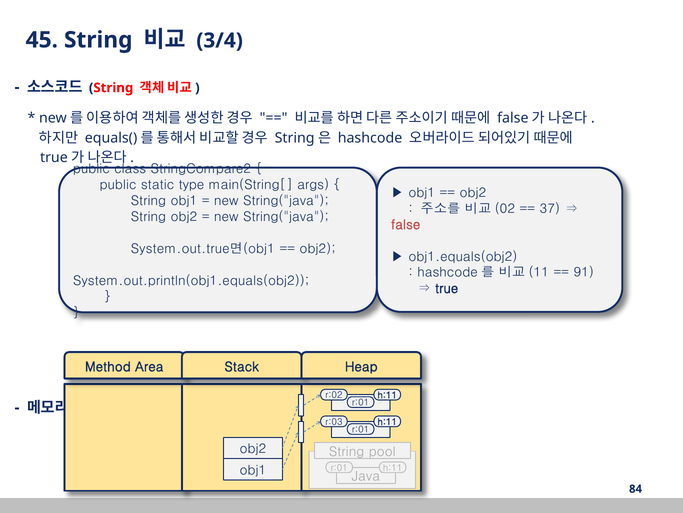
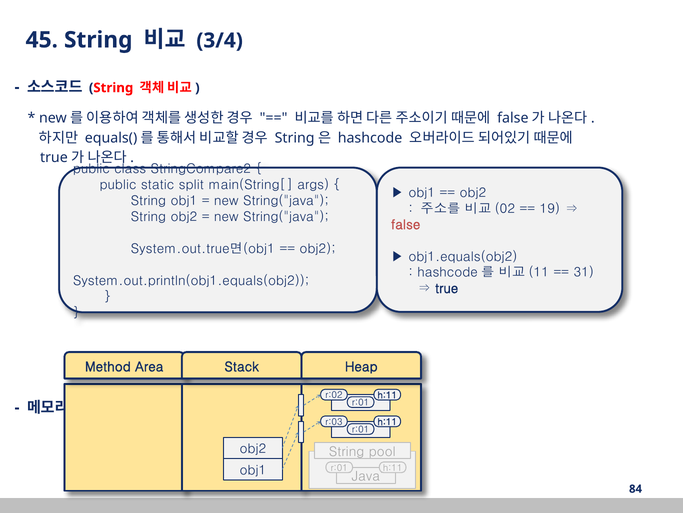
type: type -> split
37: 37 -> 19
91: 91 -> 31
